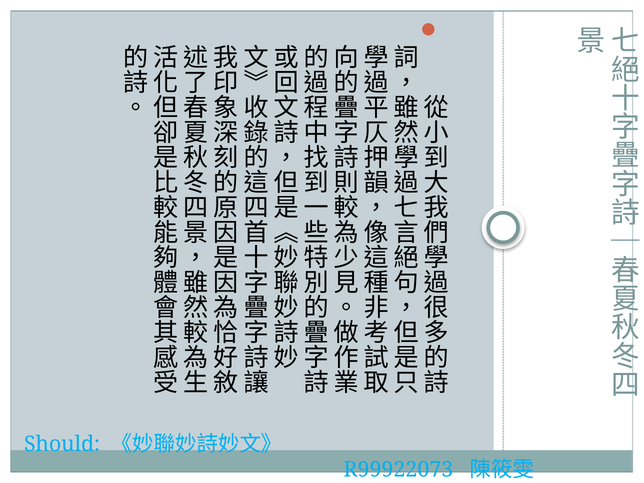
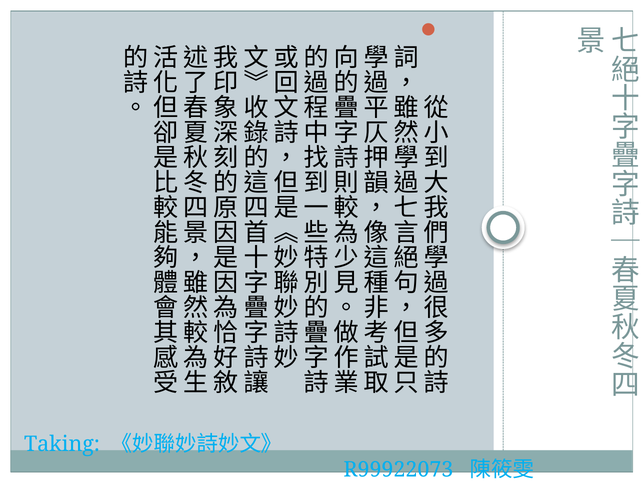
Should: Should -> Taking
